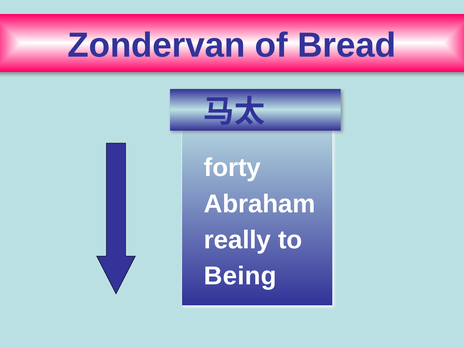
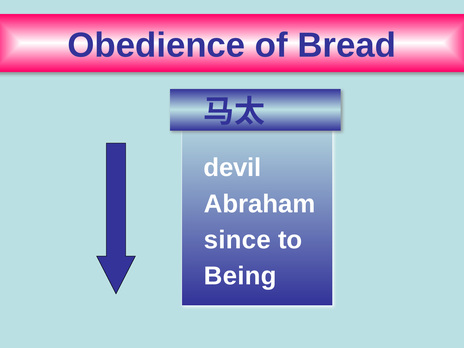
Zondervan: Zondervan -> Obedience
forty: forty -> devil
really: really -> since
